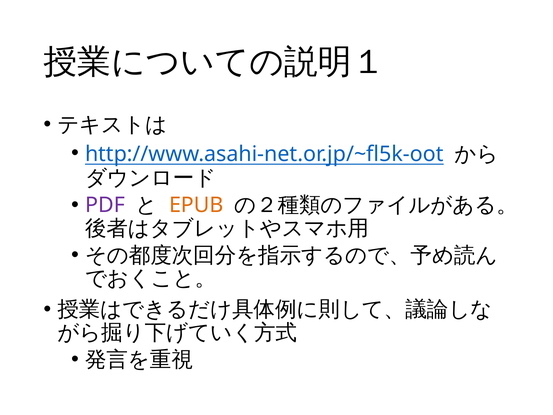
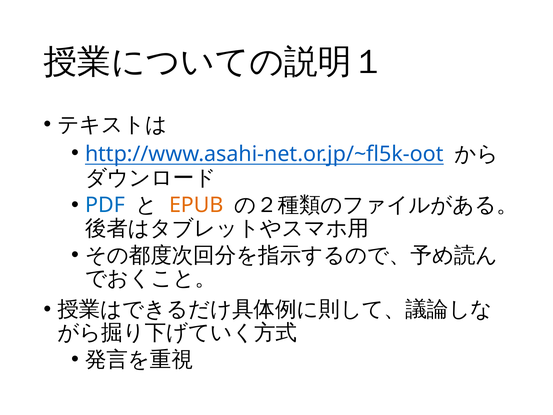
PDF colour: purple -> blue
